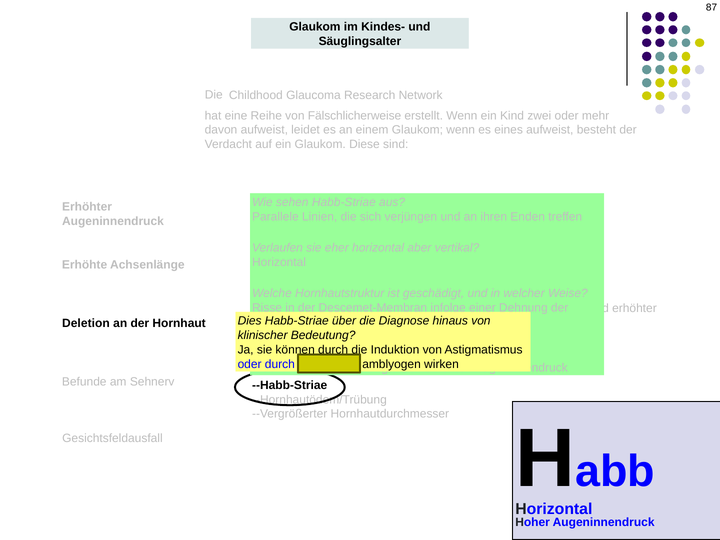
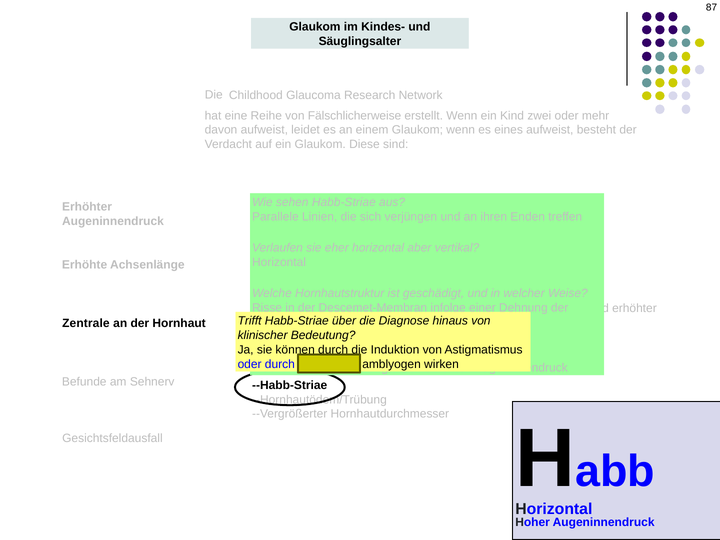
Dies: Dies -> Trifft
Deletion: Deletion -> Zentrale
